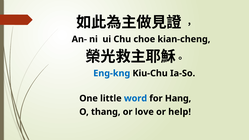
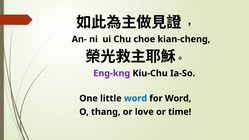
Eng-kng colour: blue -> purple
for Hang: Hang -> Word
help: help -> time
